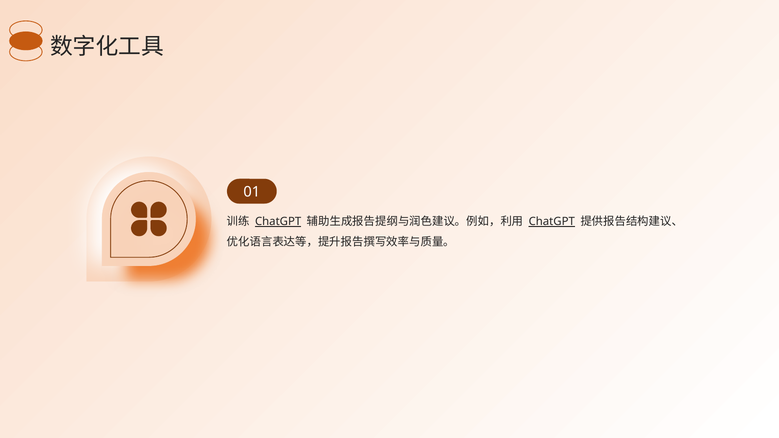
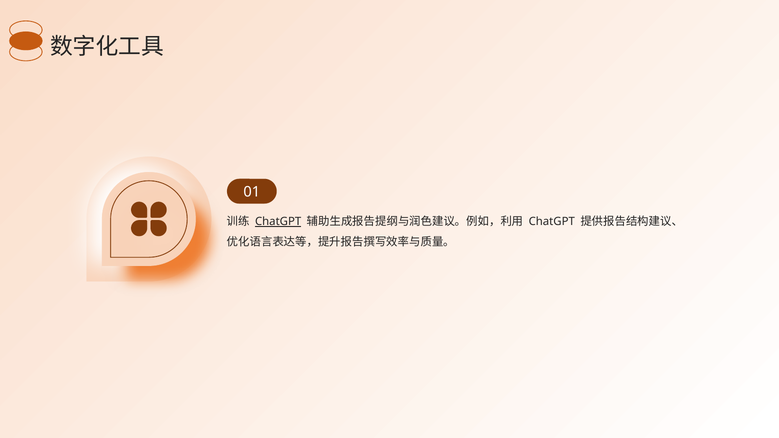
ChatGPT at (552, 222) underline: present -> none
